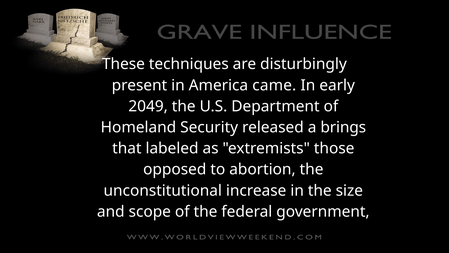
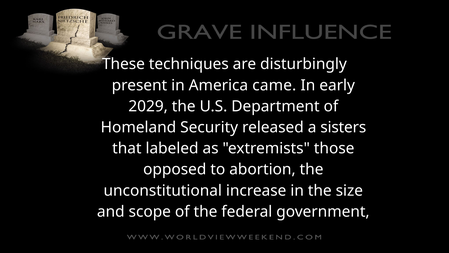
2049: 2049 -> 2029
brings: brings -> sisters
